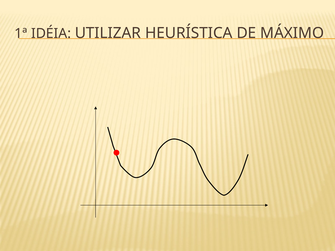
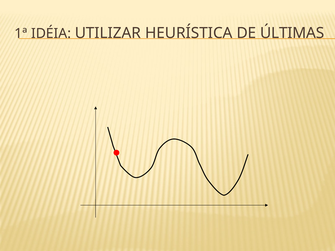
MÁXIMO: MÁXIMO -> ÚLTIMAS
